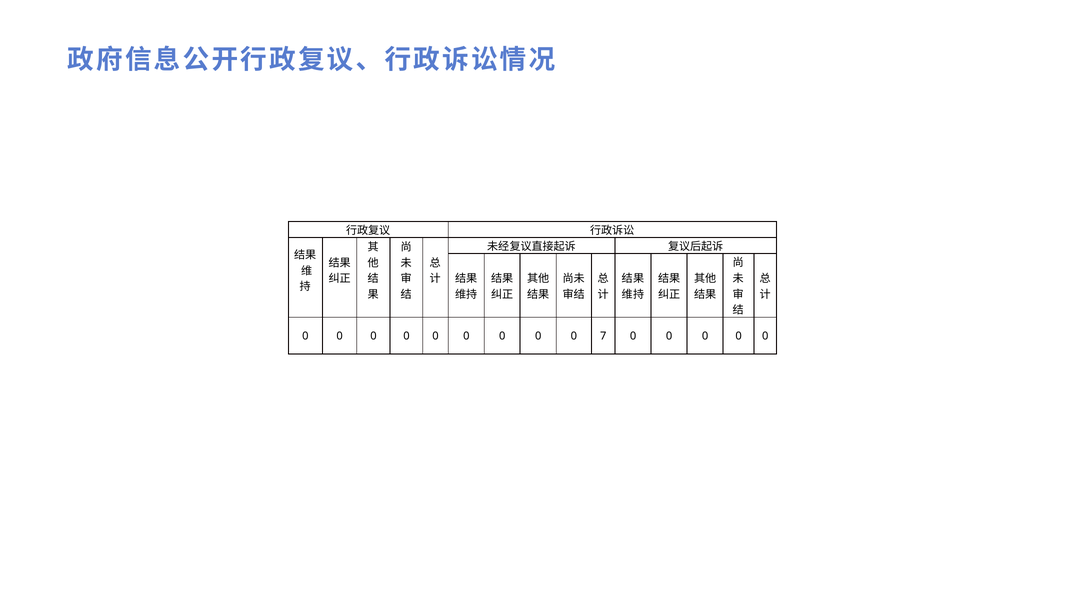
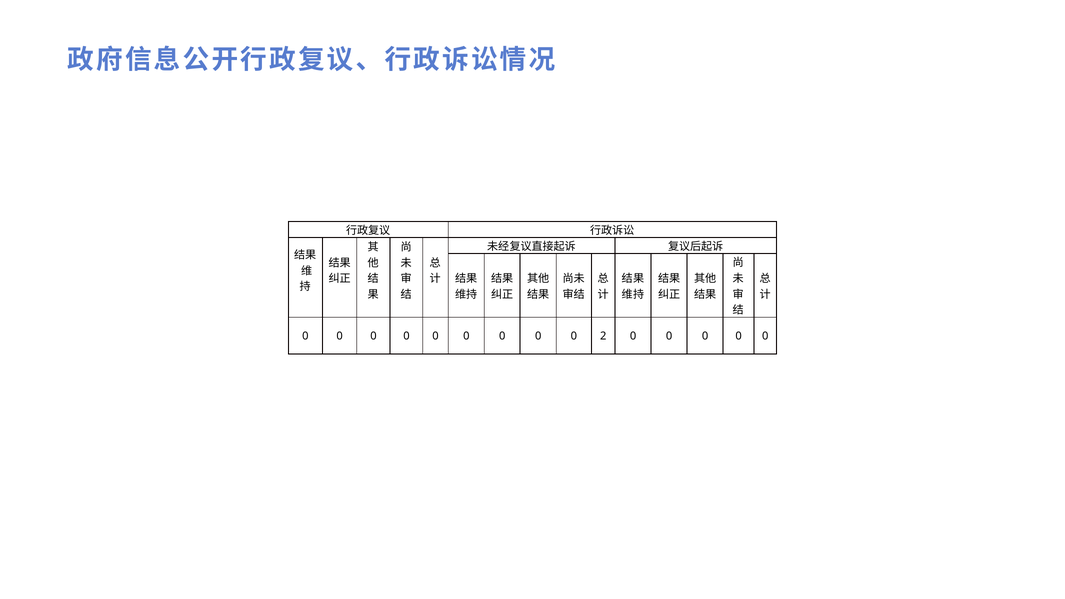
7: 7 -> 2
